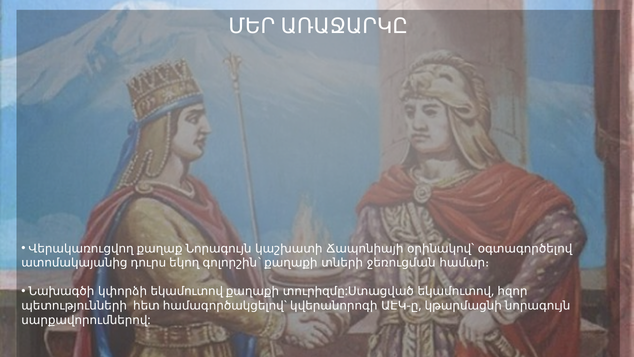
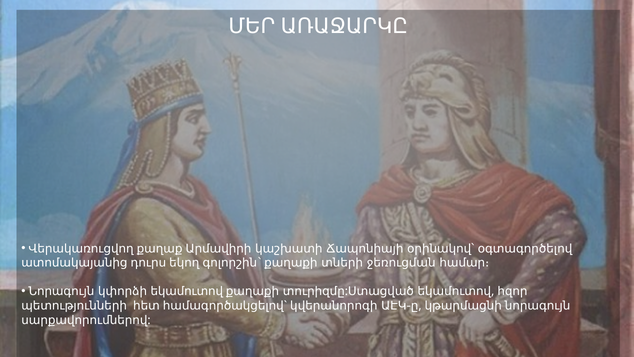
քաղաք Նորագույն: Նորագույն -> Արմավիրի
Նախագծի at (61, 291): Նախագծի -> Նորագույն
